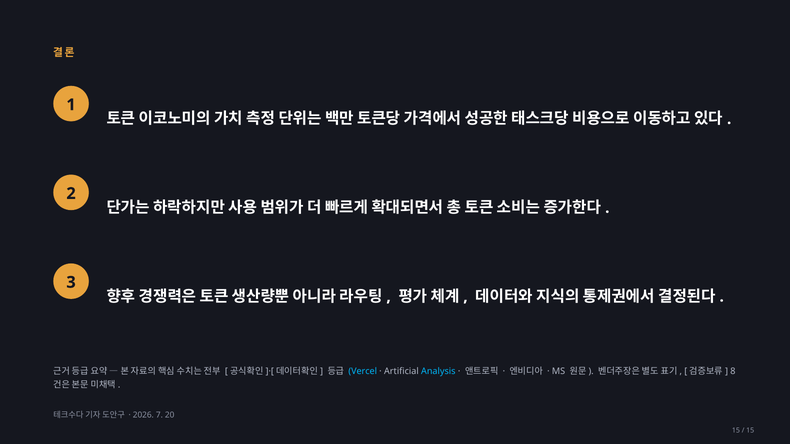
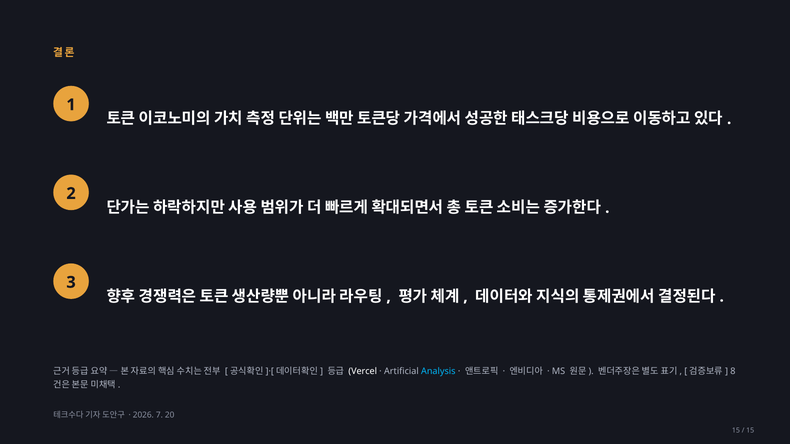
Vercel colour: light blue -> white
